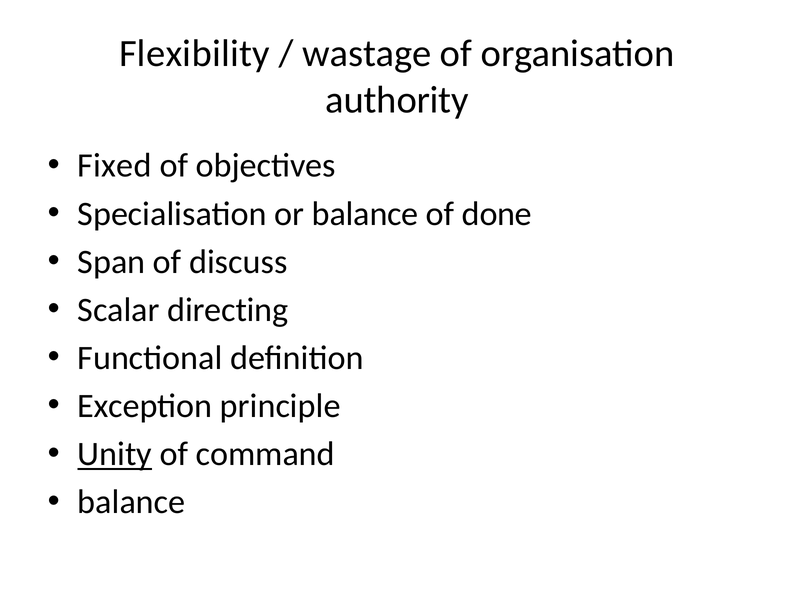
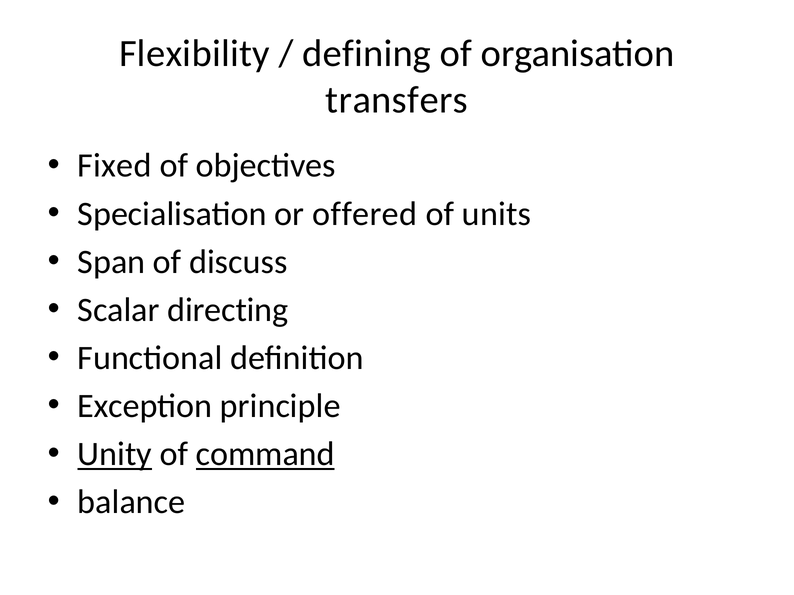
wastage: wastage -> defining
authority: authority -> transfers
or balance: balance -> offered
done: done -> units
command underline: none -> present
